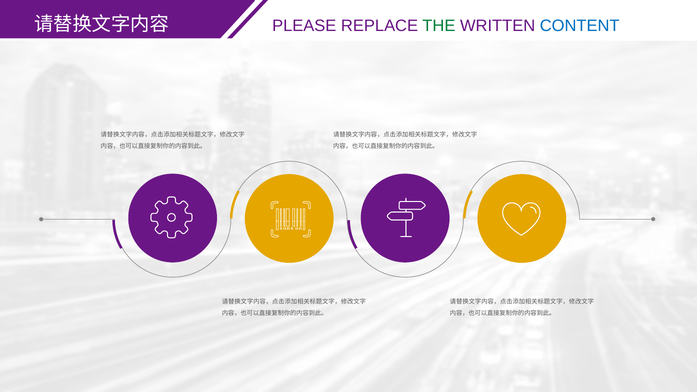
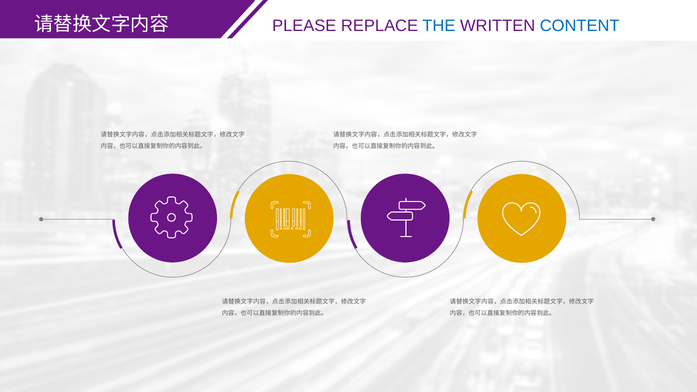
THE colour: green -> blue
